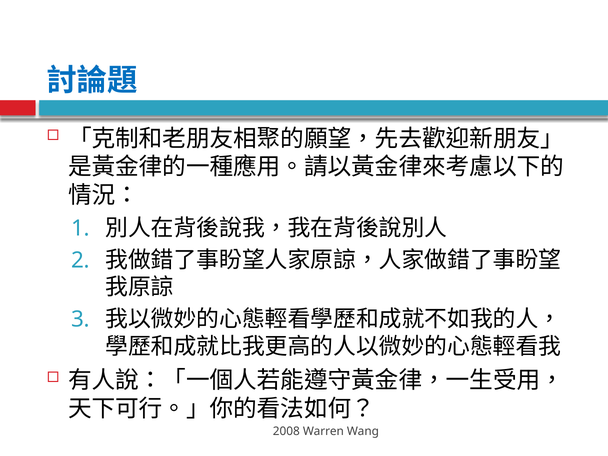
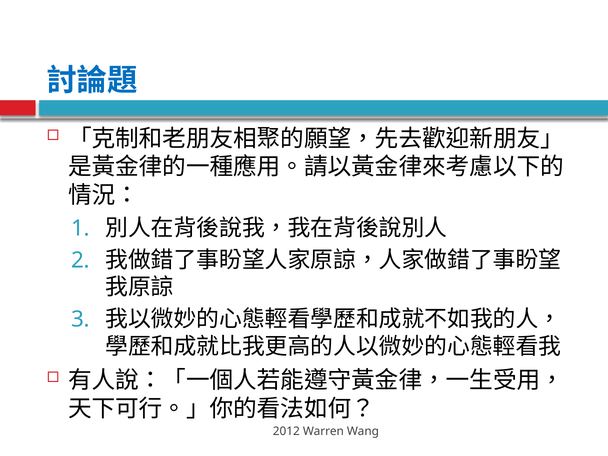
2008: 2008 -> 2012
